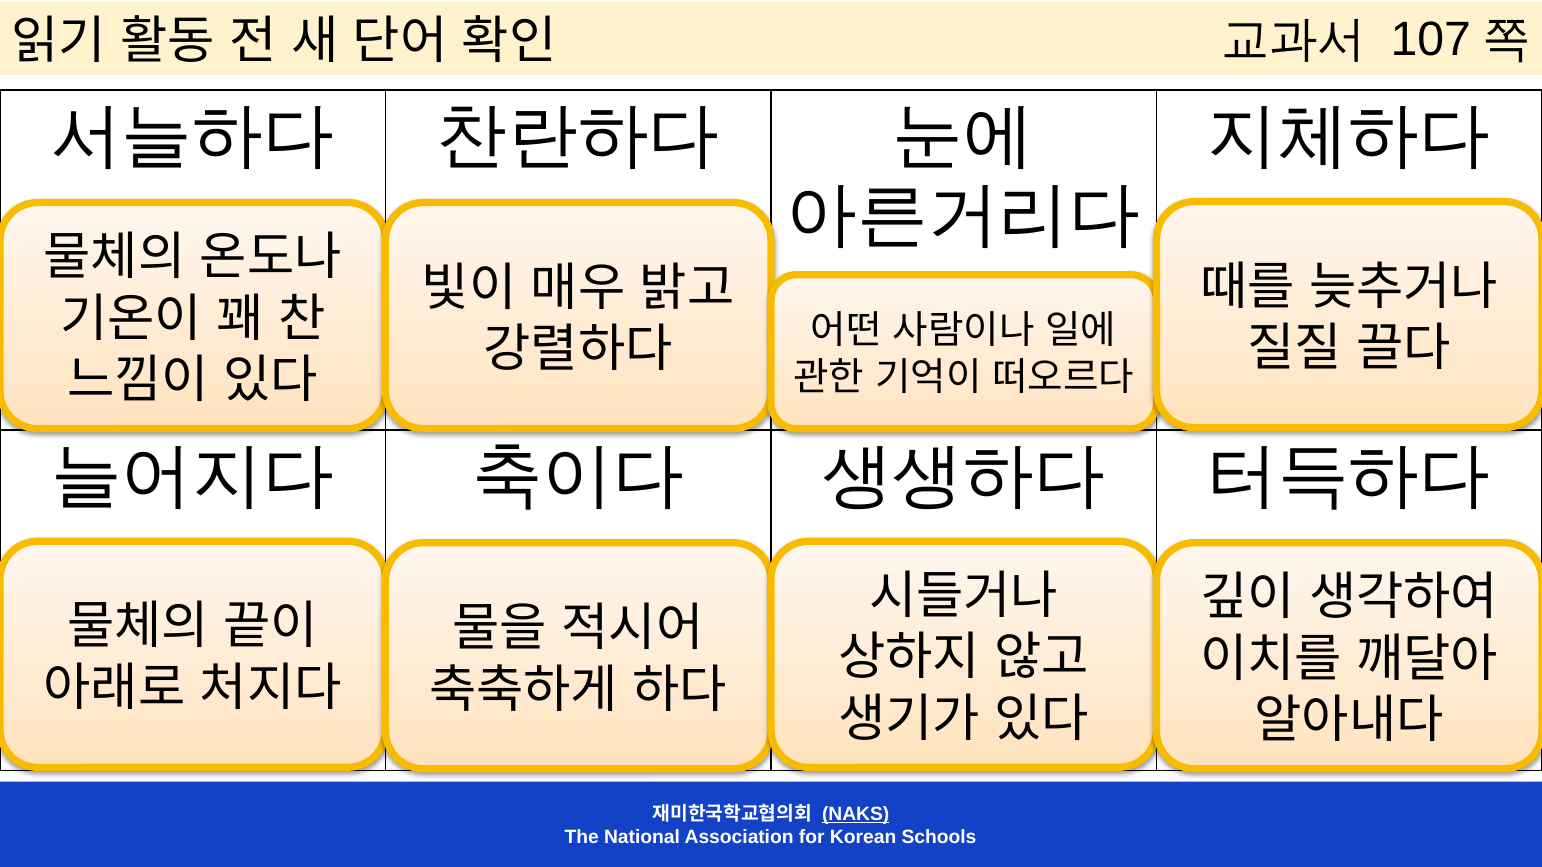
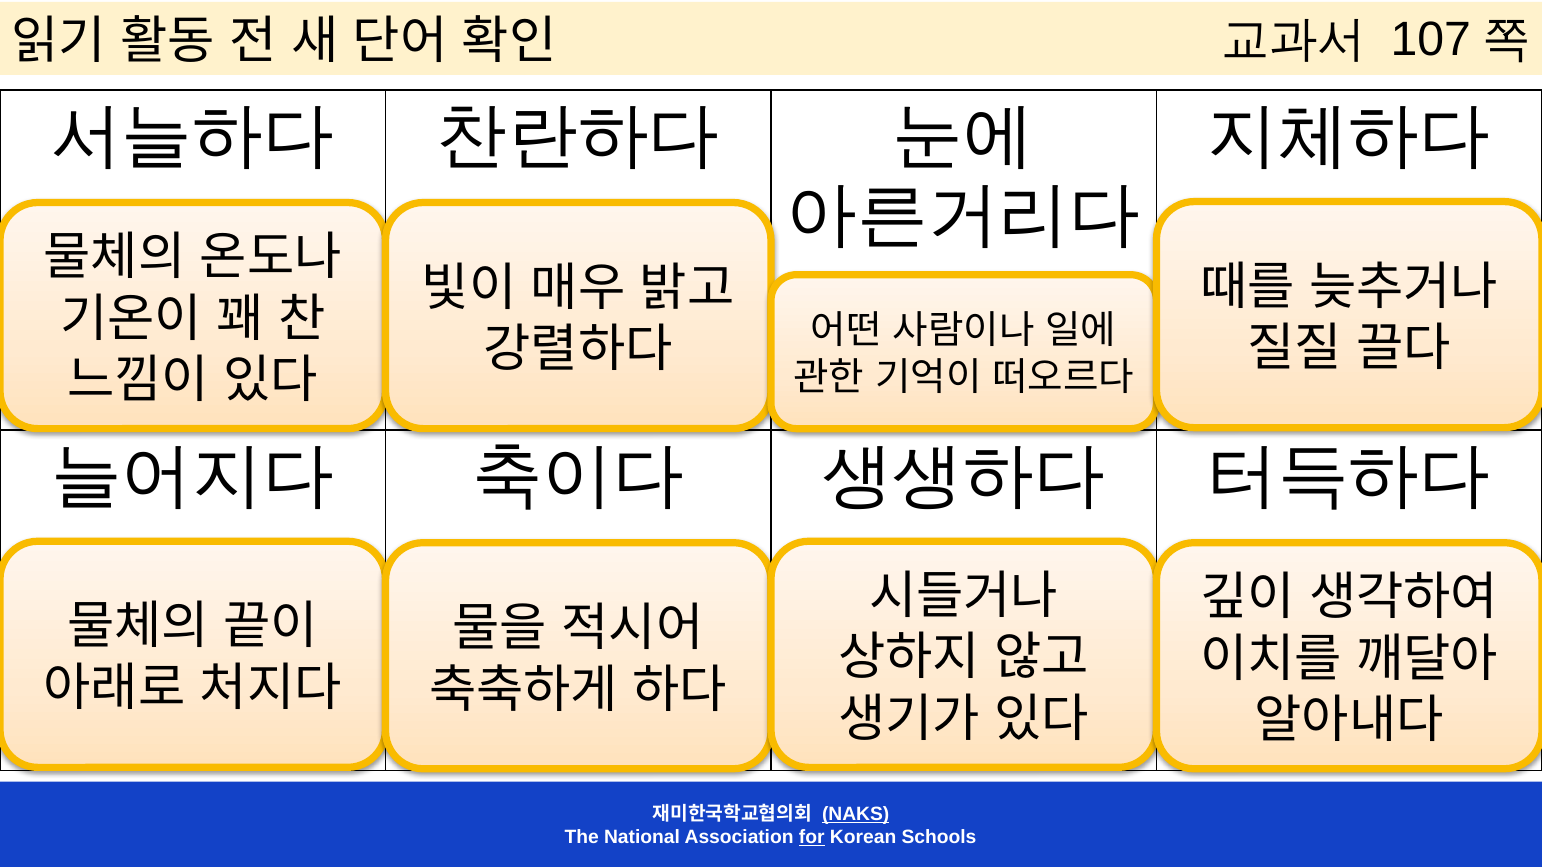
for underline: none -> present
